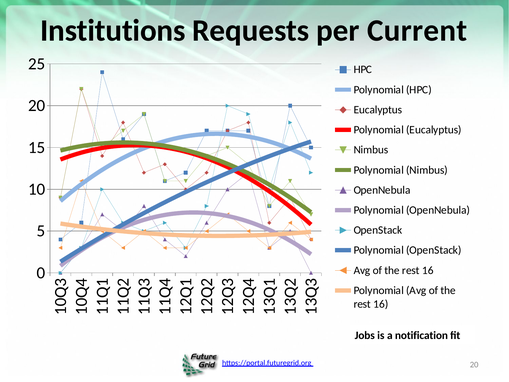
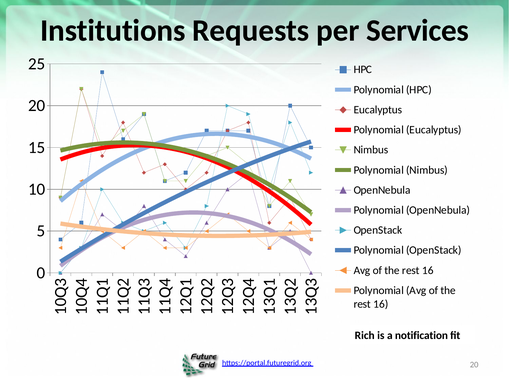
Current: Current -> Services
Jobs: Jobs -> Rich
